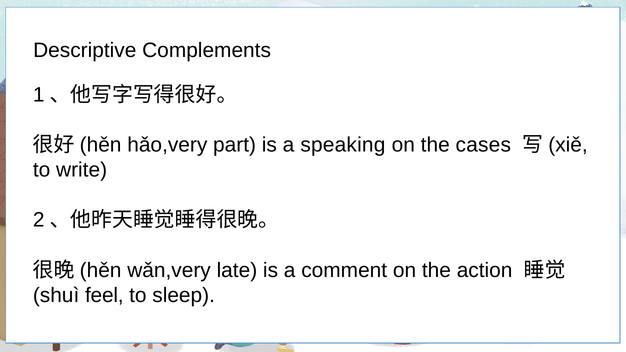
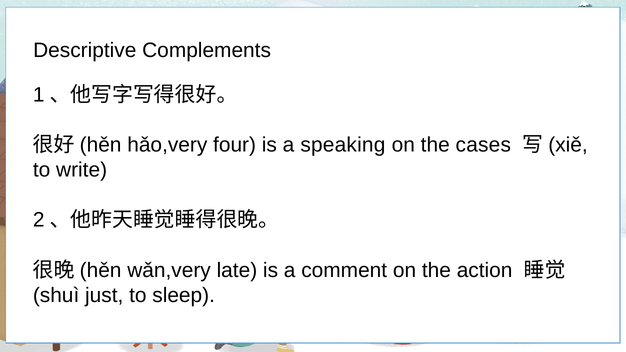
part: part -> four
feel: feel -> just
